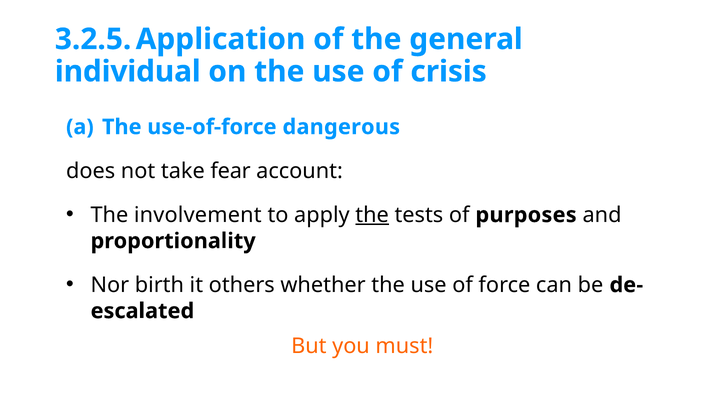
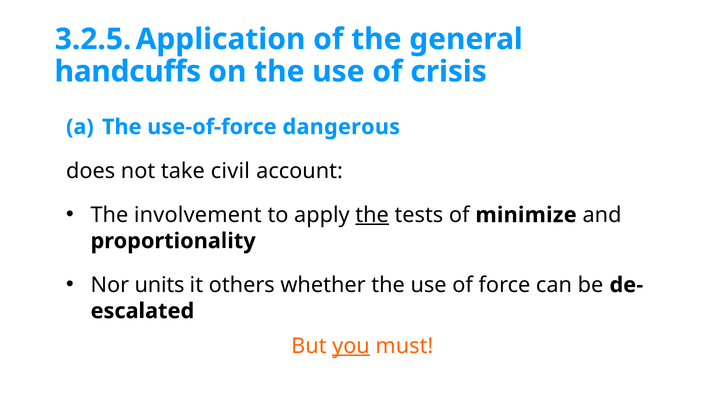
individual: individual -> handcuffs
fear: fear -> civil
purposes: purposes -> minimize
birth: birth -> units
you underline: none -> present
